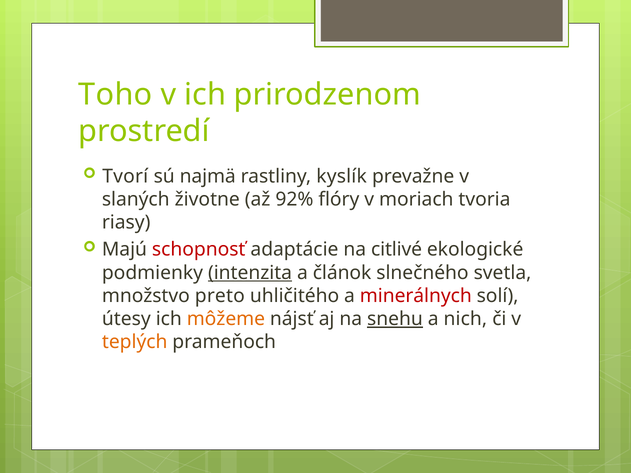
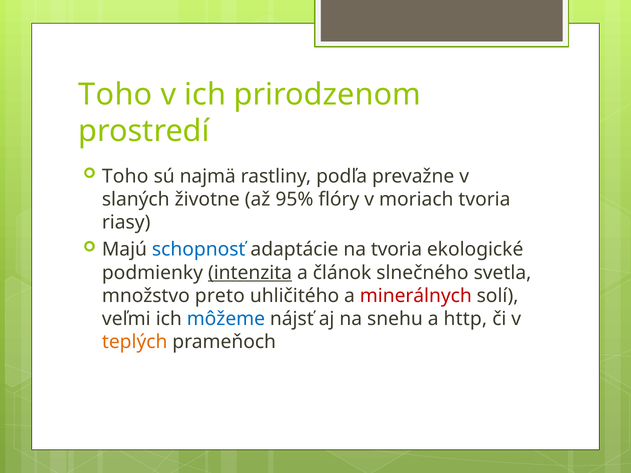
Tvorí at (125, 176): Tvorí -> Toho
kyslík: kyslík -> podľa
92%: 92% -> 95%
schopnosť colour: red -> blue
na citlivé: citlivé -> tvoria
útesy: útesy -> veľmi
môžeme colour: orange -> blue
snehu underline: present -> none
nich: nich -> http
